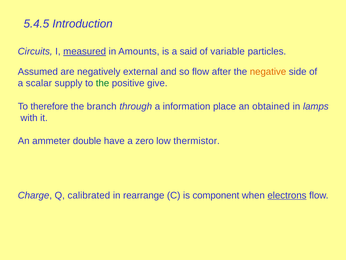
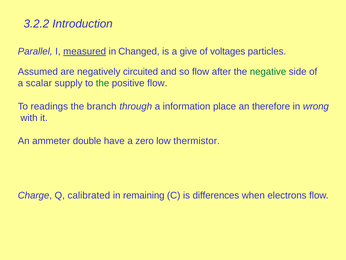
5.4.5: 5.4.5 -> 3.2.2
Circuits: Circuits -> Parallel
Amounts: Amounts -> Changed
said: said -> give
variable: variable -> voltages
external: external -> circuited
negative colour: orange -> green
positive give: give -> flow
therefore: therefore -> readings
obtained: obtained -> therefore
lamps: lamps -> wrong
rearrange: rearrange -> remaining
component: component -> differences
electrons underline: present -> none
